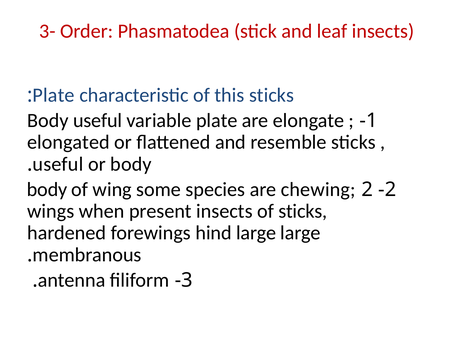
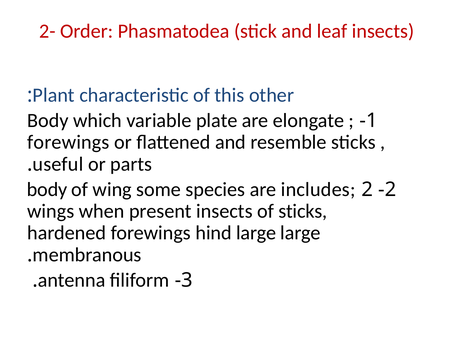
3-: 3- -> 2-
Plate at (54, 95): Plate -> Plant
this sticks: sticks -> other
Body useful: useful -> which
elongated at (68, 142): elongated -> forewings
or body: body -> parts
chewing: chewing -> includes
